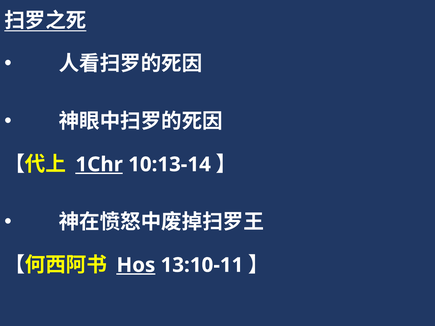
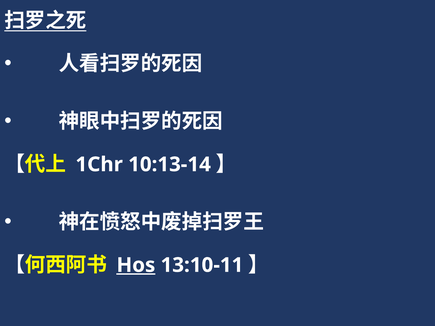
1Chr underline: present -> none
